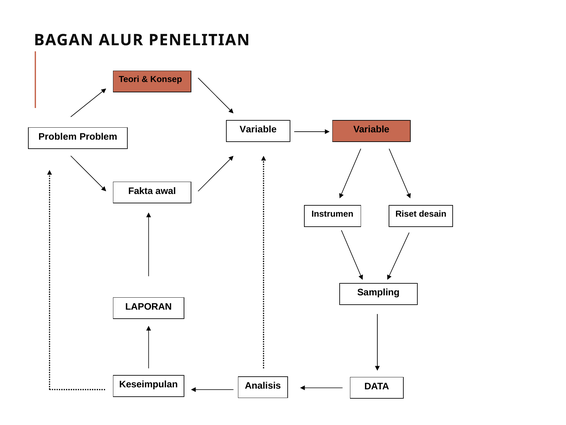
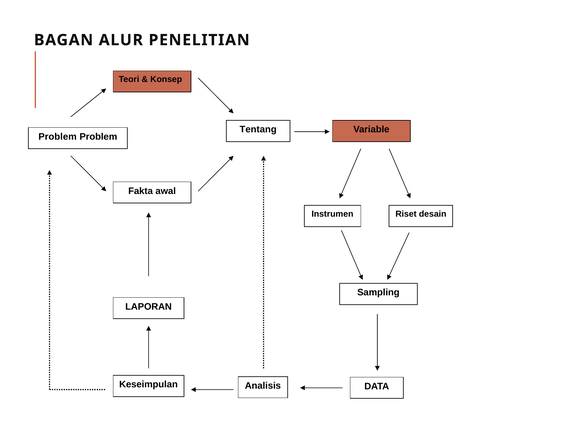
Variable at (258, 129): Variable -> Tentang
